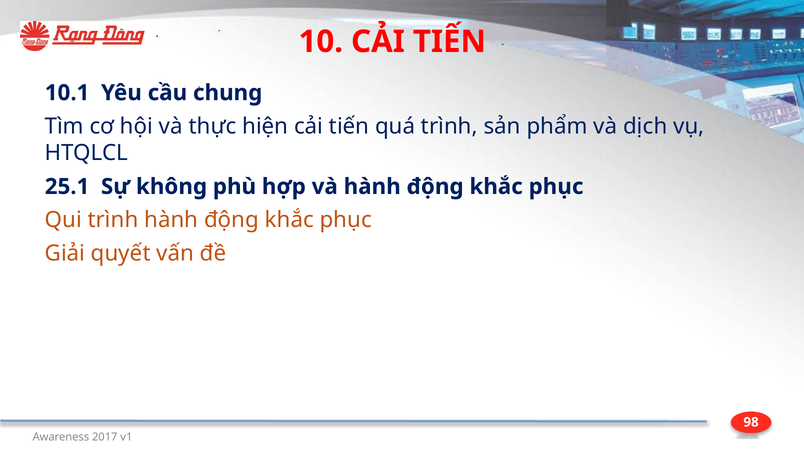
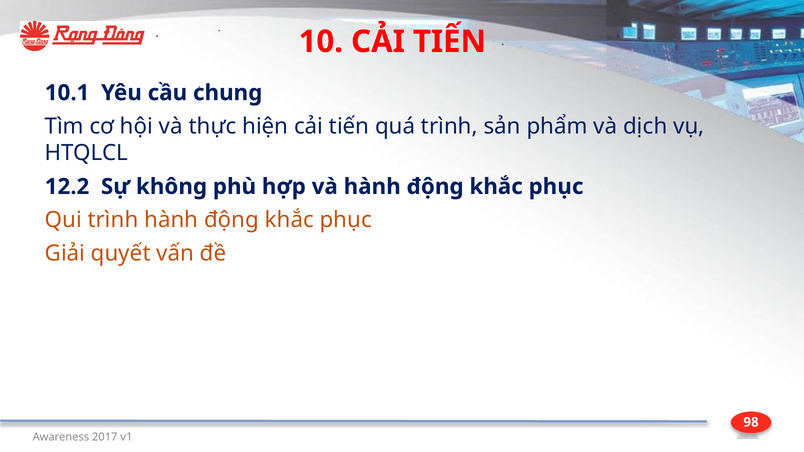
25.1: 25.1 -> 12.2
